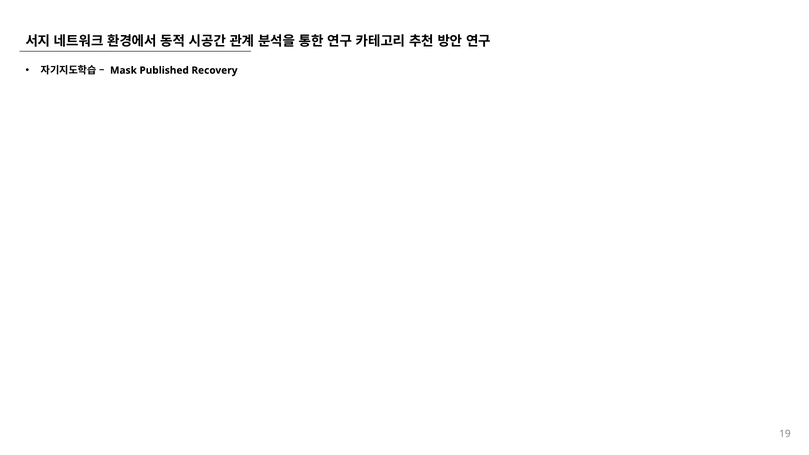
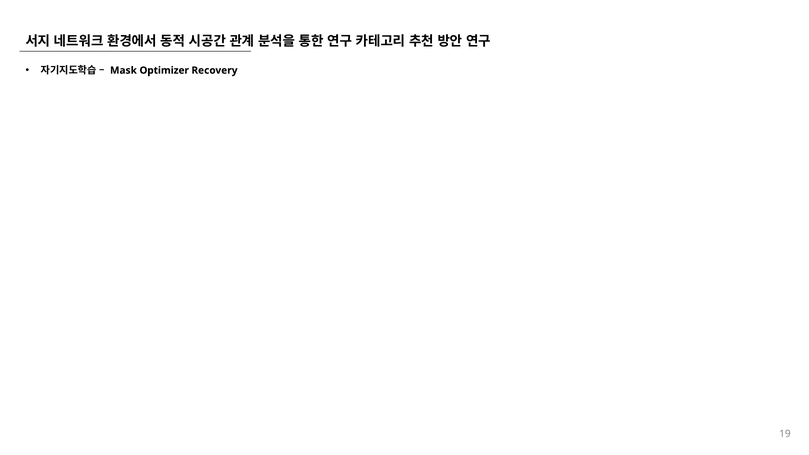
Published: Published -> Optimizer
